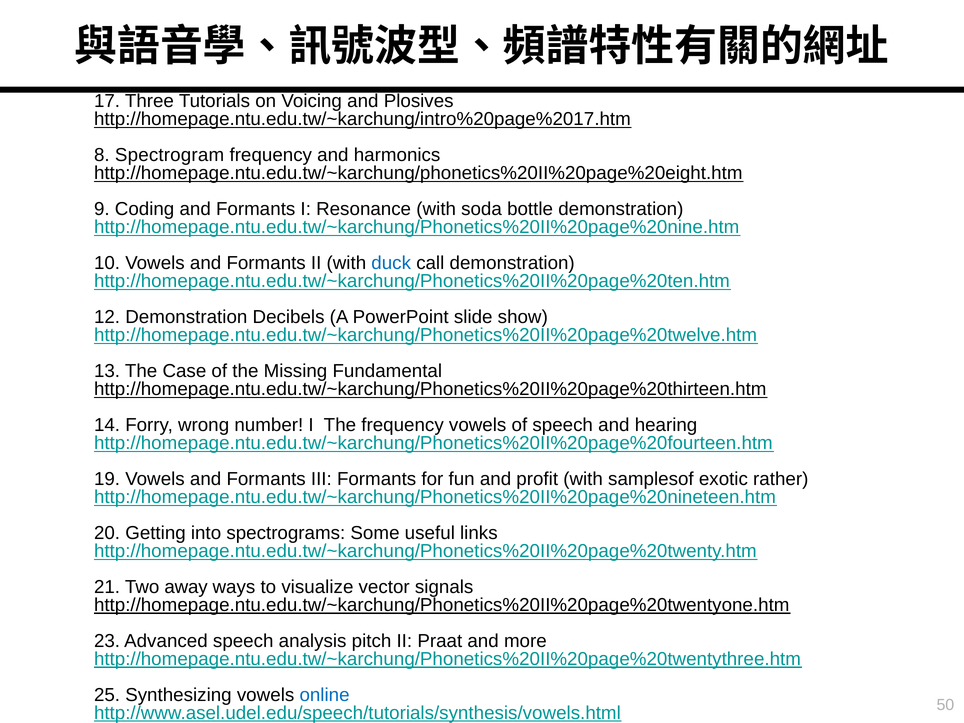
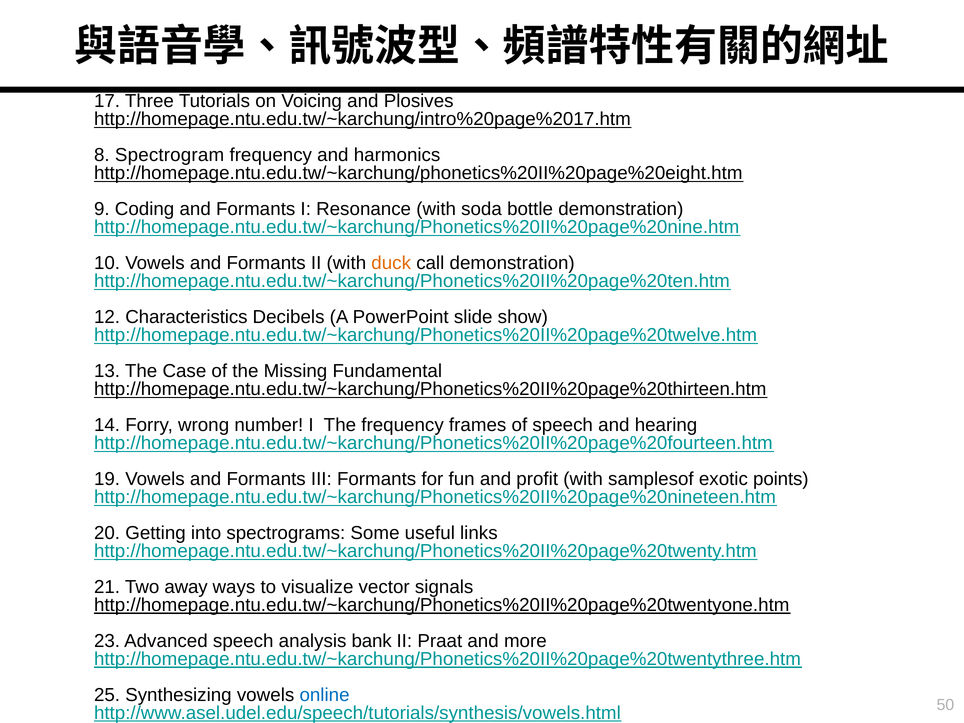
duck colour: blue -> orange
12 Demonstration: Demonstration -> Characteristics
frequency vowels: vowels -> frames
rather: rather -> points
pitch: pitch -> bank
